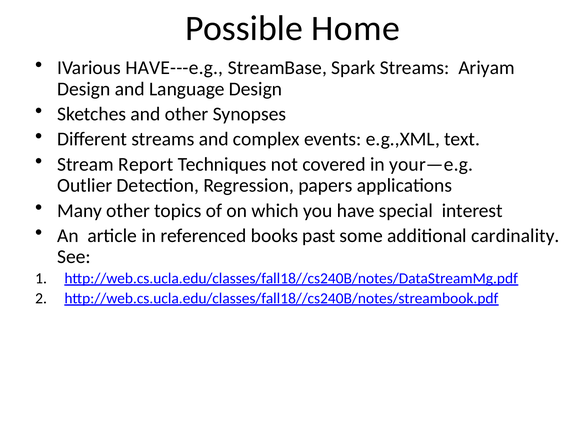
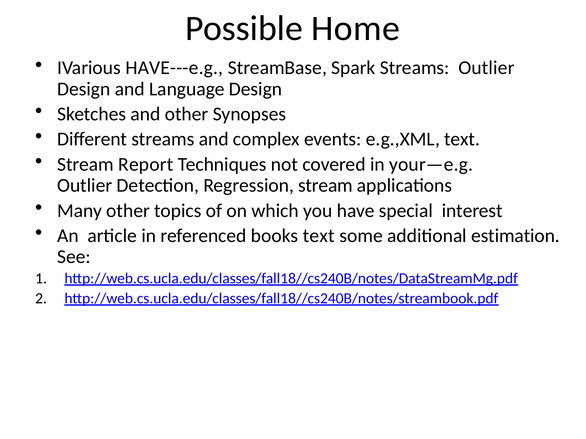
Streams Ariyam: Ariyam -> Outlier
Regression papers: papers -> stream
books past: past -> text
cardinality: cardinality -> estimation
